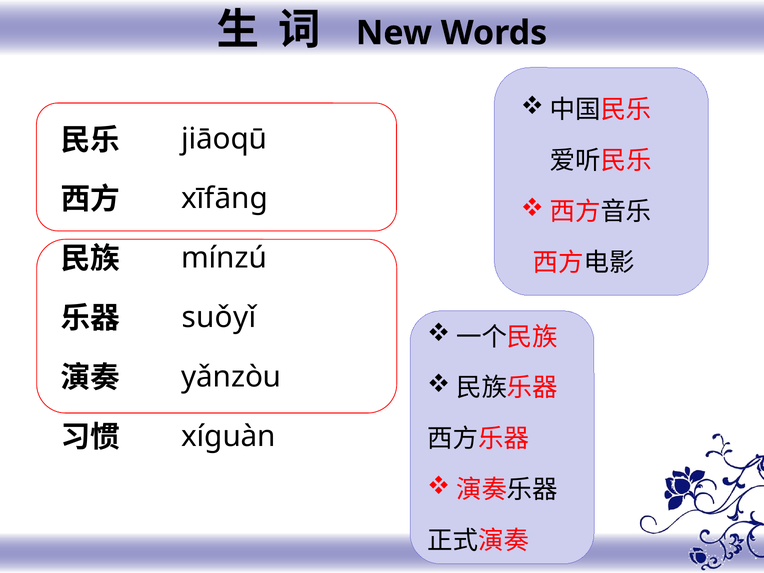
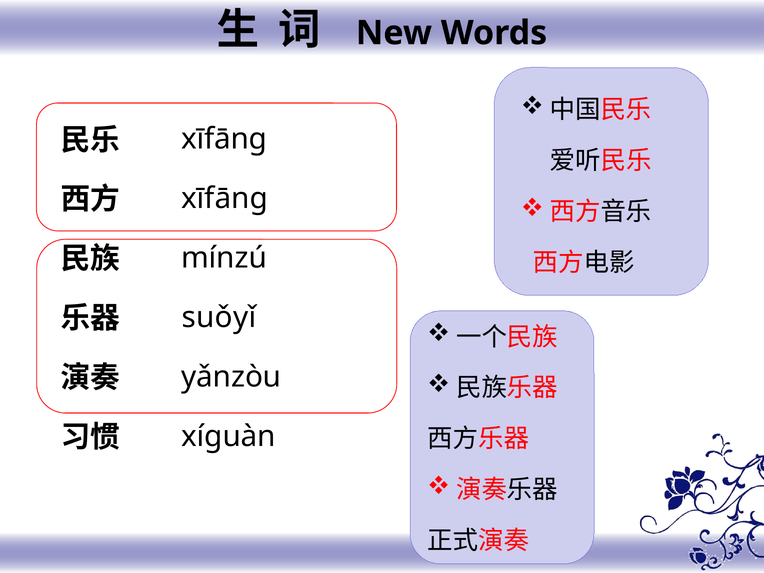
jiāoqū at (224, 139): jiāoqū -> xīfānɡ
